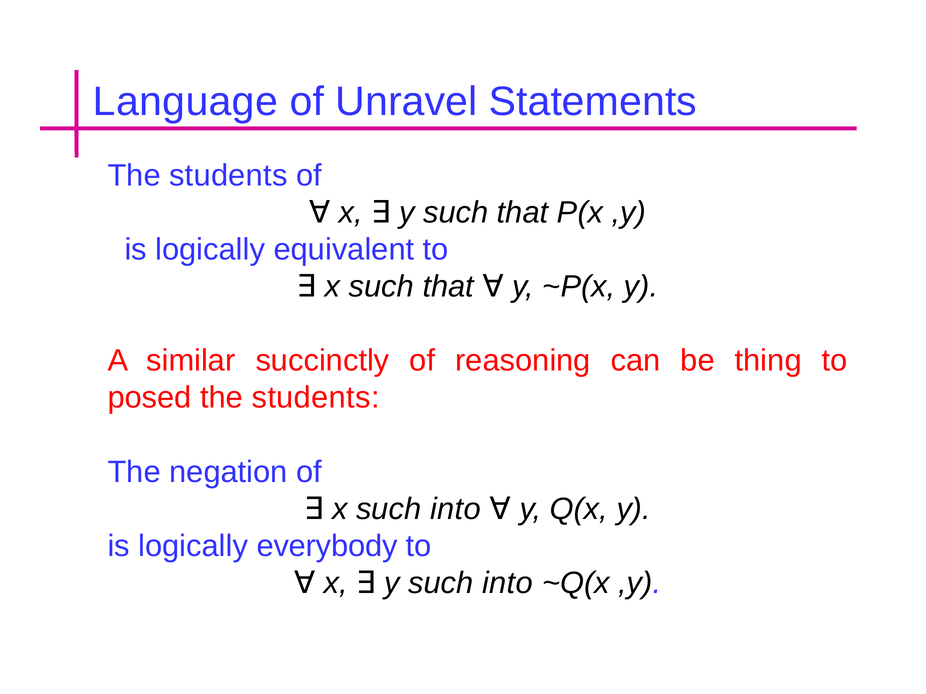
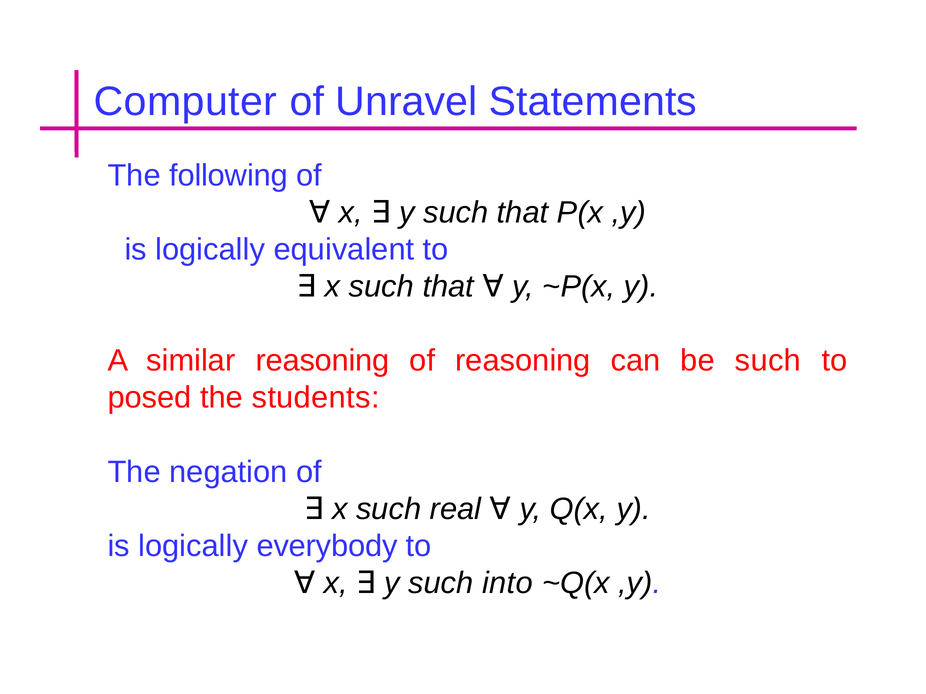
Language: Language -> Computer
students at (228, 176): students -> following
similar succinctly: succinctly -> reasoning
be thing: thing -> such
x such into: into -> real
